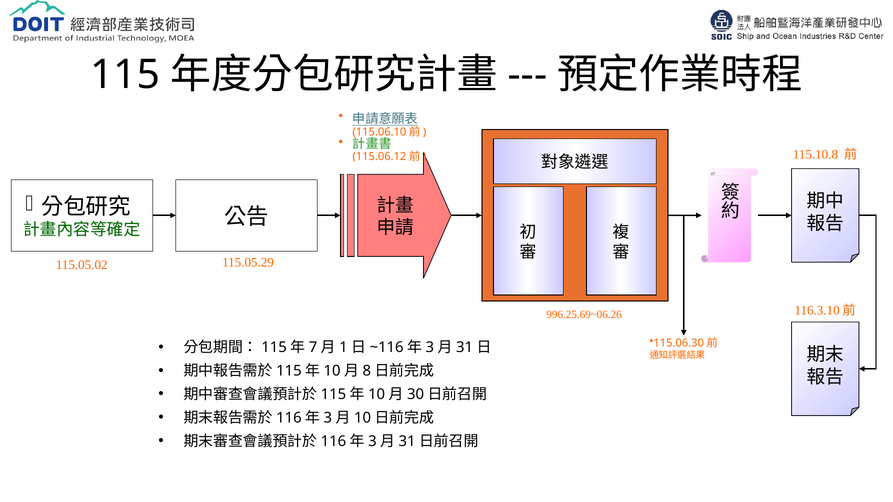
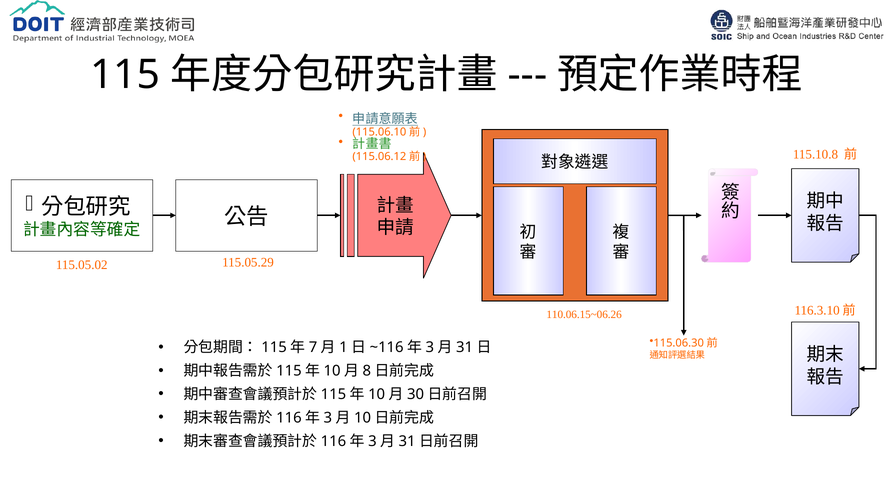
996.25.69~06.26: 996.25.69~06.26 -> 110.06.15~06.26
